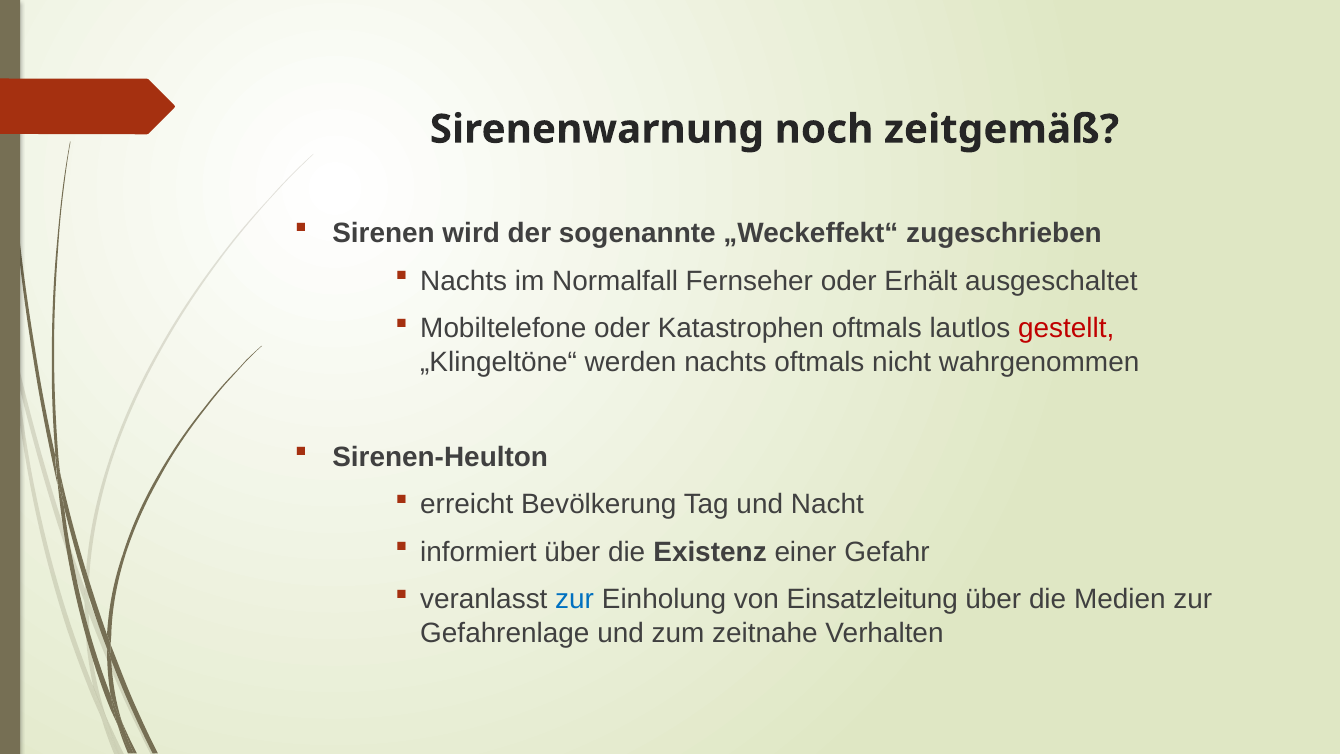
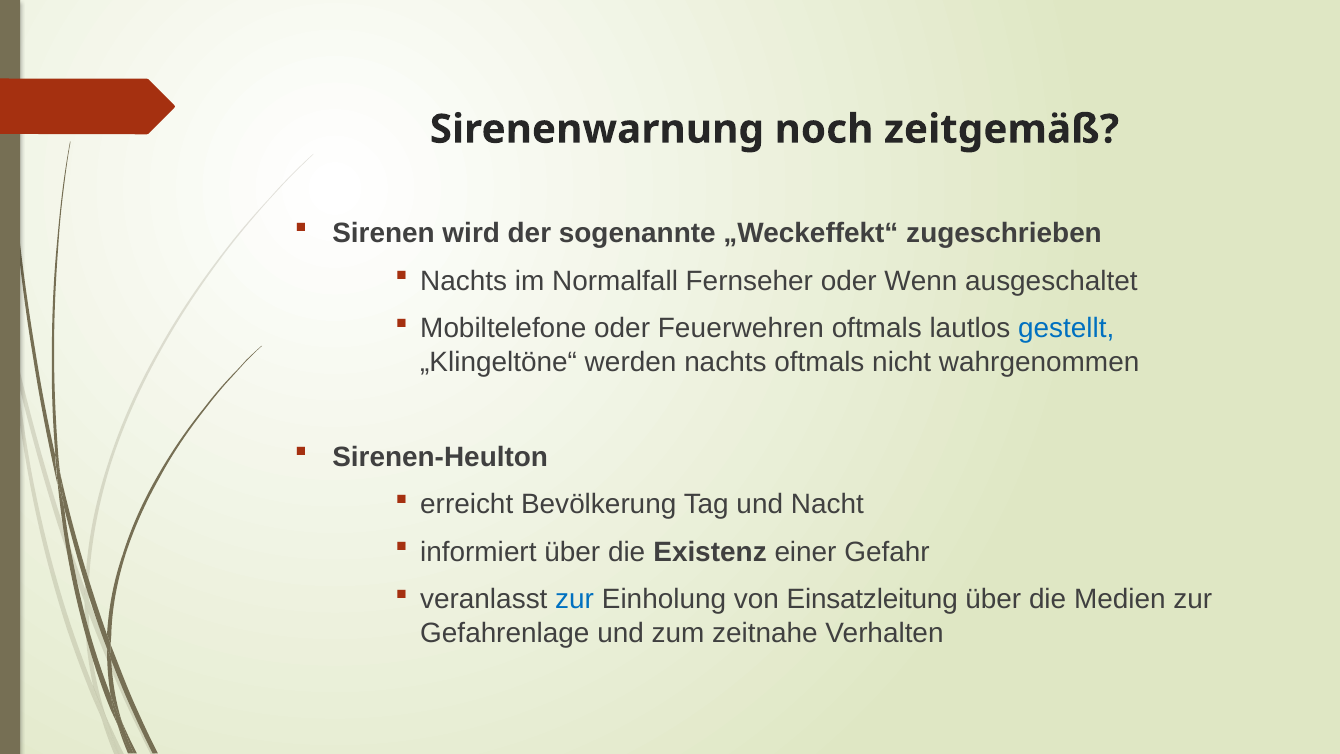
Erhält: Erhält -> Wenn
Katastrophen: Katastrophen -> Feuerwehren
gestellt colour: red -> blue
